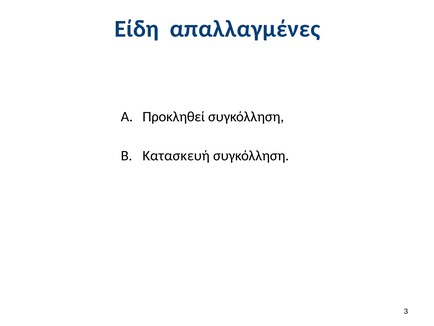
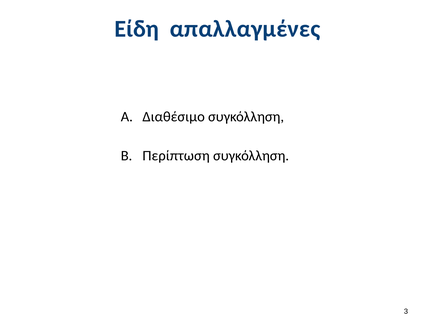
Προκληθεί: Προκληθεί -> Διαθέσιμο
Κατασκευή: Κατασκευή -> Περίπτωση
